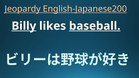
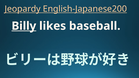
baseball underline: present -> none
